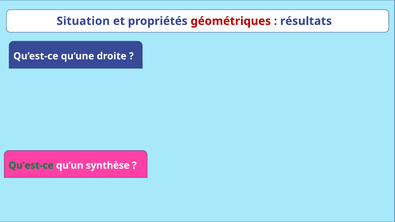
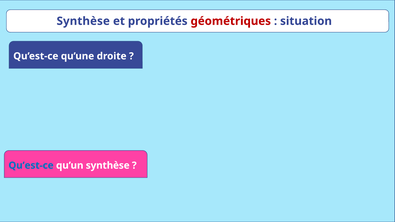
Situation at (83, 21): Situation -> Synthèse
résultats: résultats -> situation
Qu’est-ce at (31, 166) colour: green -> blue
